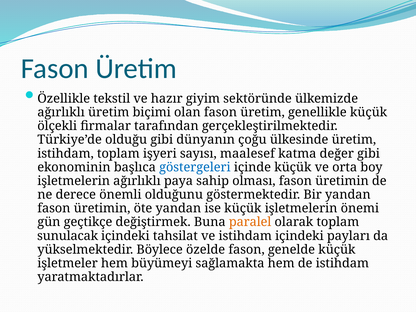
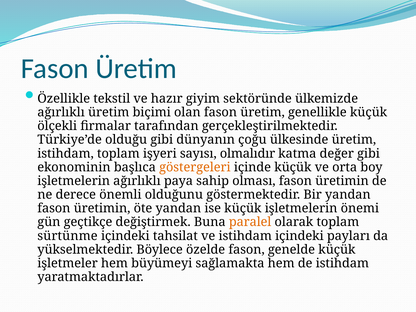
maalesef: maalesef -> olmalıdır
göstergeleri colour: blue -> orange
sunulacak: sunulacak -> sürtünme
